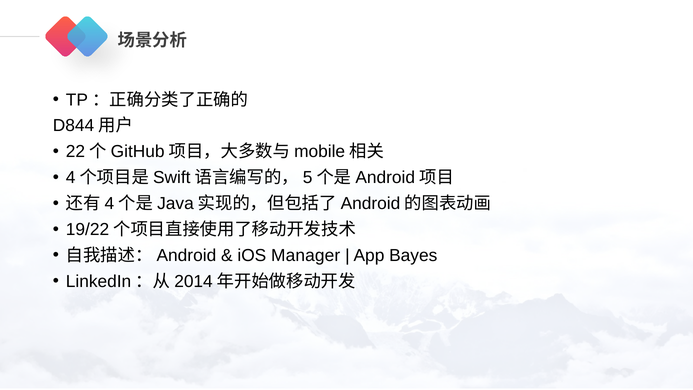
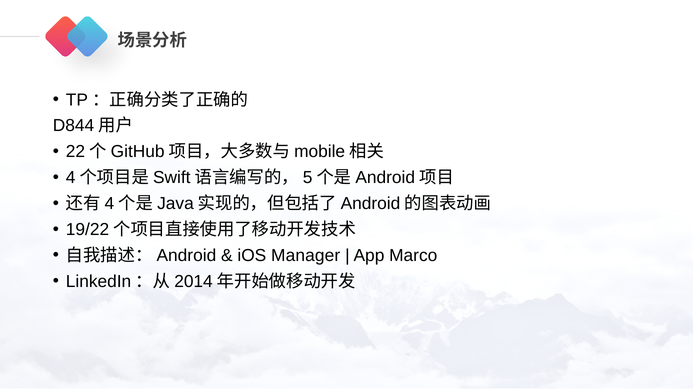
Bayes: Bayes -> Marco
